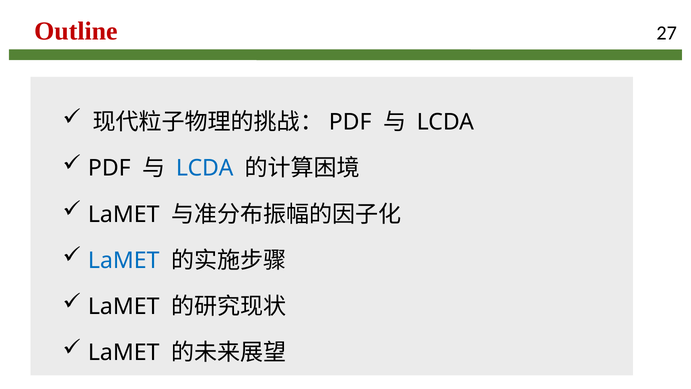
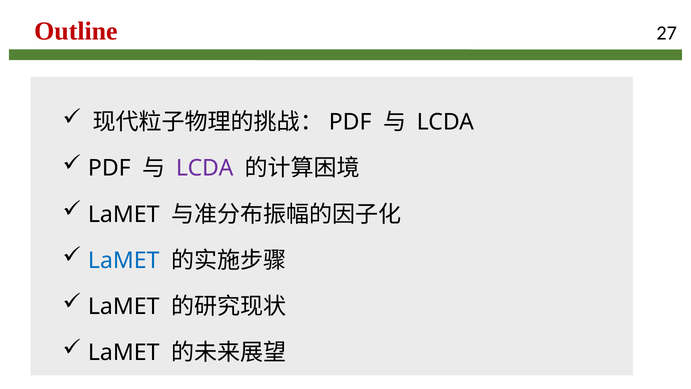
LCDA at (205, 168) colour: blue -> purple
